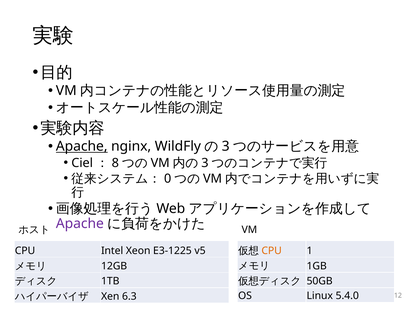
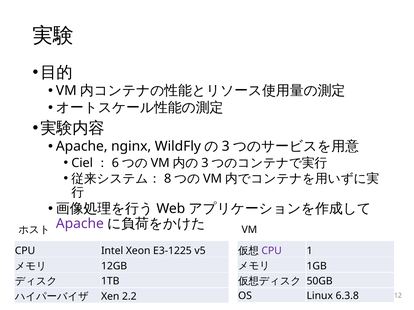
Apache at (82, 147) underline: present -> none
8: 8 -> 6
0: 0 -> 8
CPU at (272, 251) colour: orange -> purple
6.3: 6.3 -> 2.2
5.4.0: 5.4.0 -> 6.3.8
